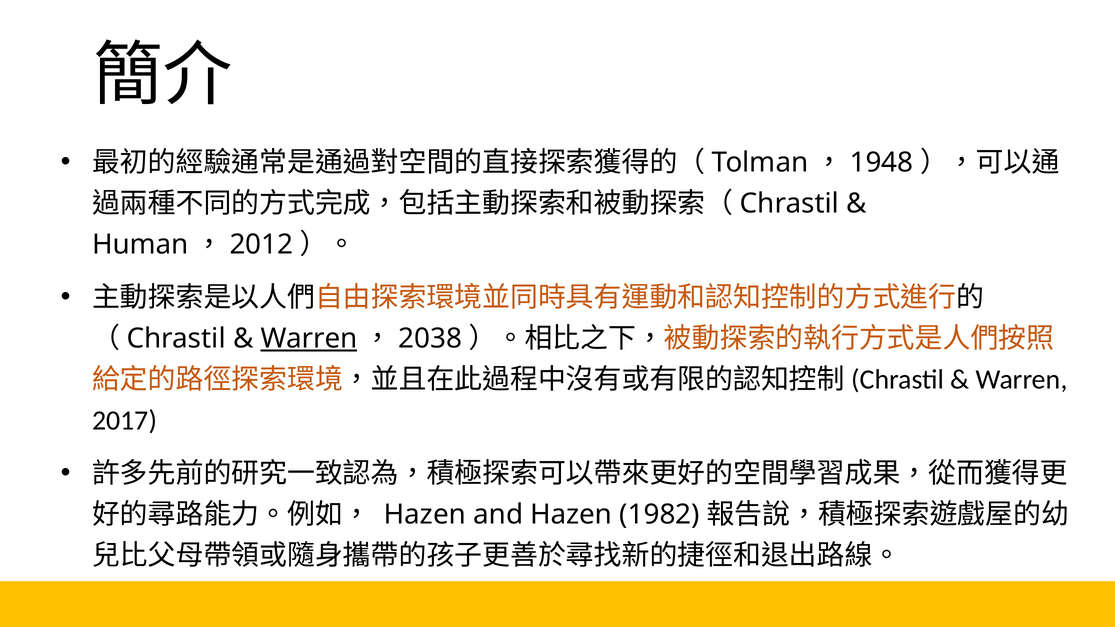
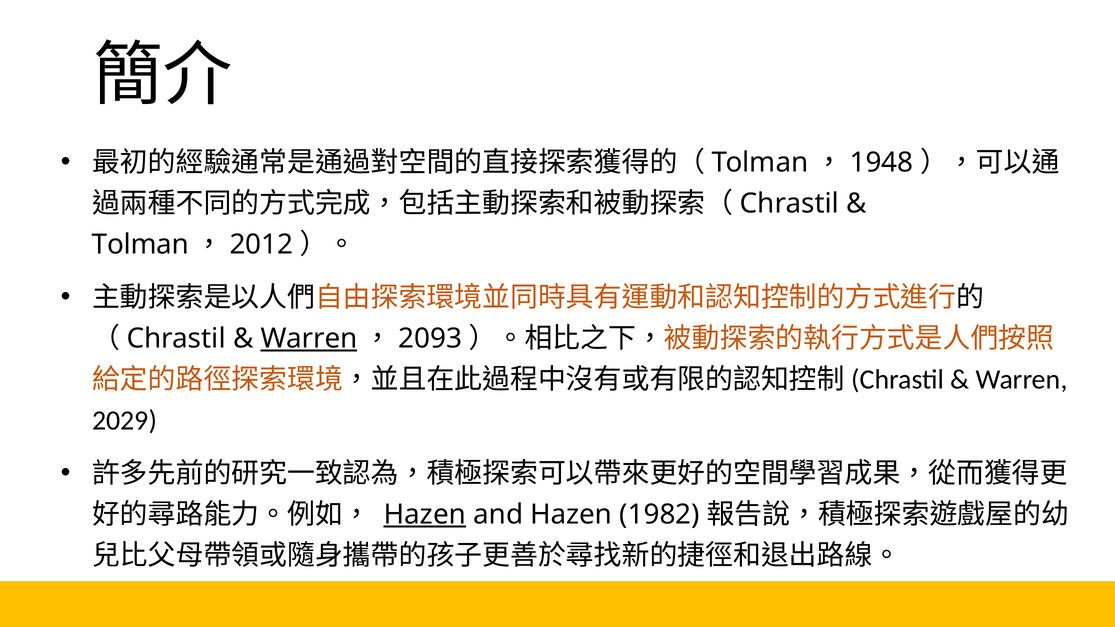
Human at (140, 245): Human -> Tolman
2038: 2038 -> 2093
2017: 2017 -> 2029
Hazen at (425, 515) underline: none -> present
